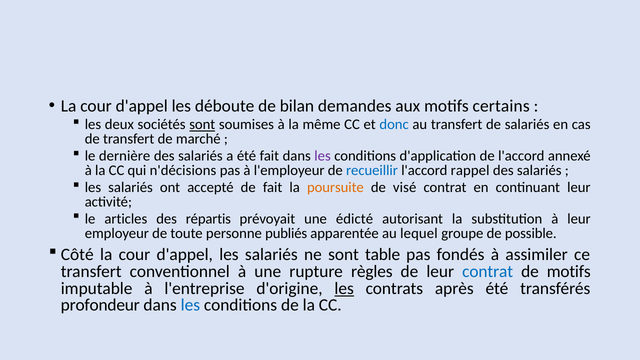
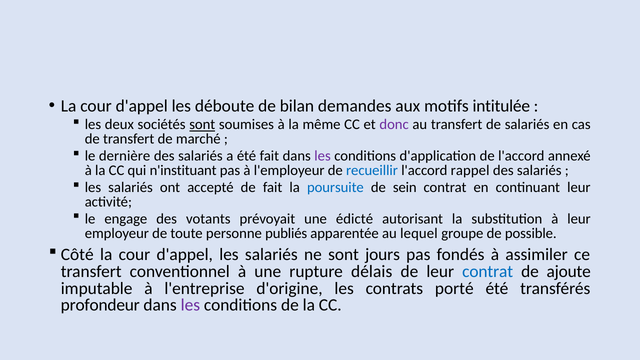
certains: certains -> intitulée
donc colour: blue -> purple
n'décisions: n'décisions -> n'instituant
poursuite colour: orange -> blue
visé: visé -> sein
articles: articles -> engage
répartis: répartis -> votants
table: table -> jours
règles: règles -> délais
de motifs: motifs -> ajoute
les at (344, 288) underline: present -> none
après: après -> porté
les at (190, 305) colour: blue -> purple
